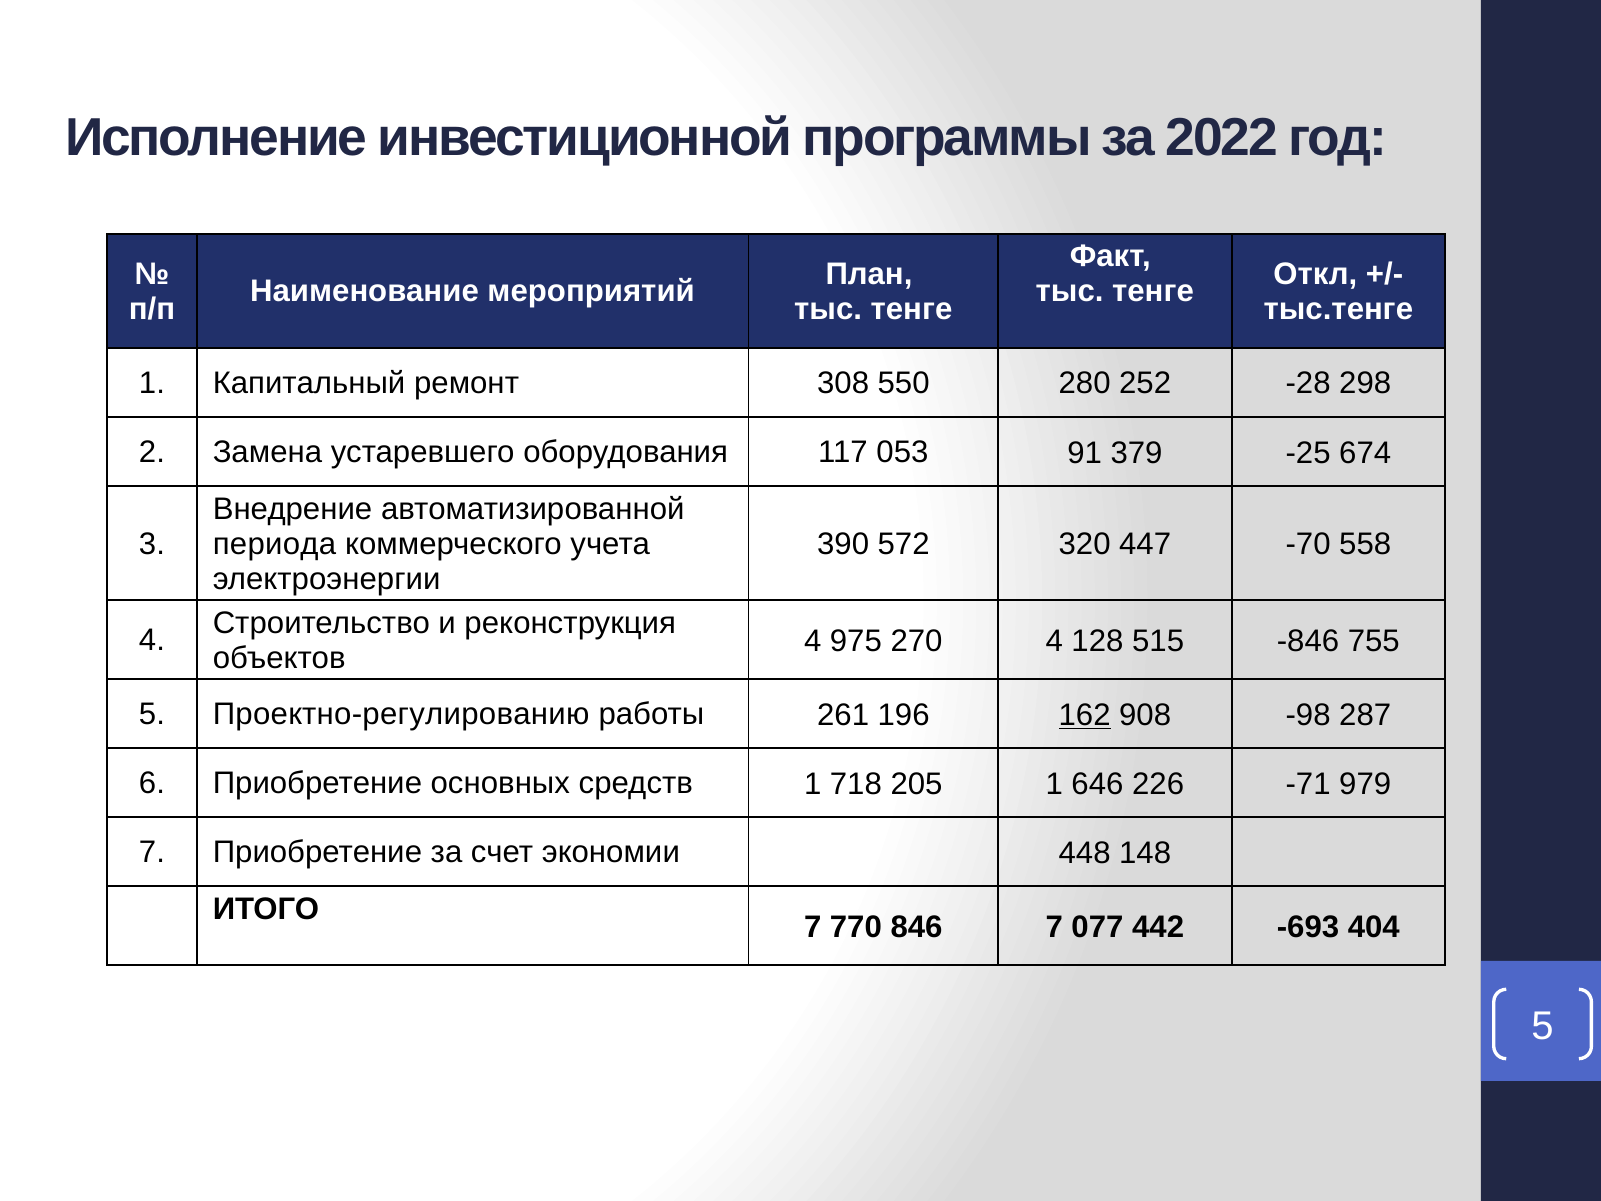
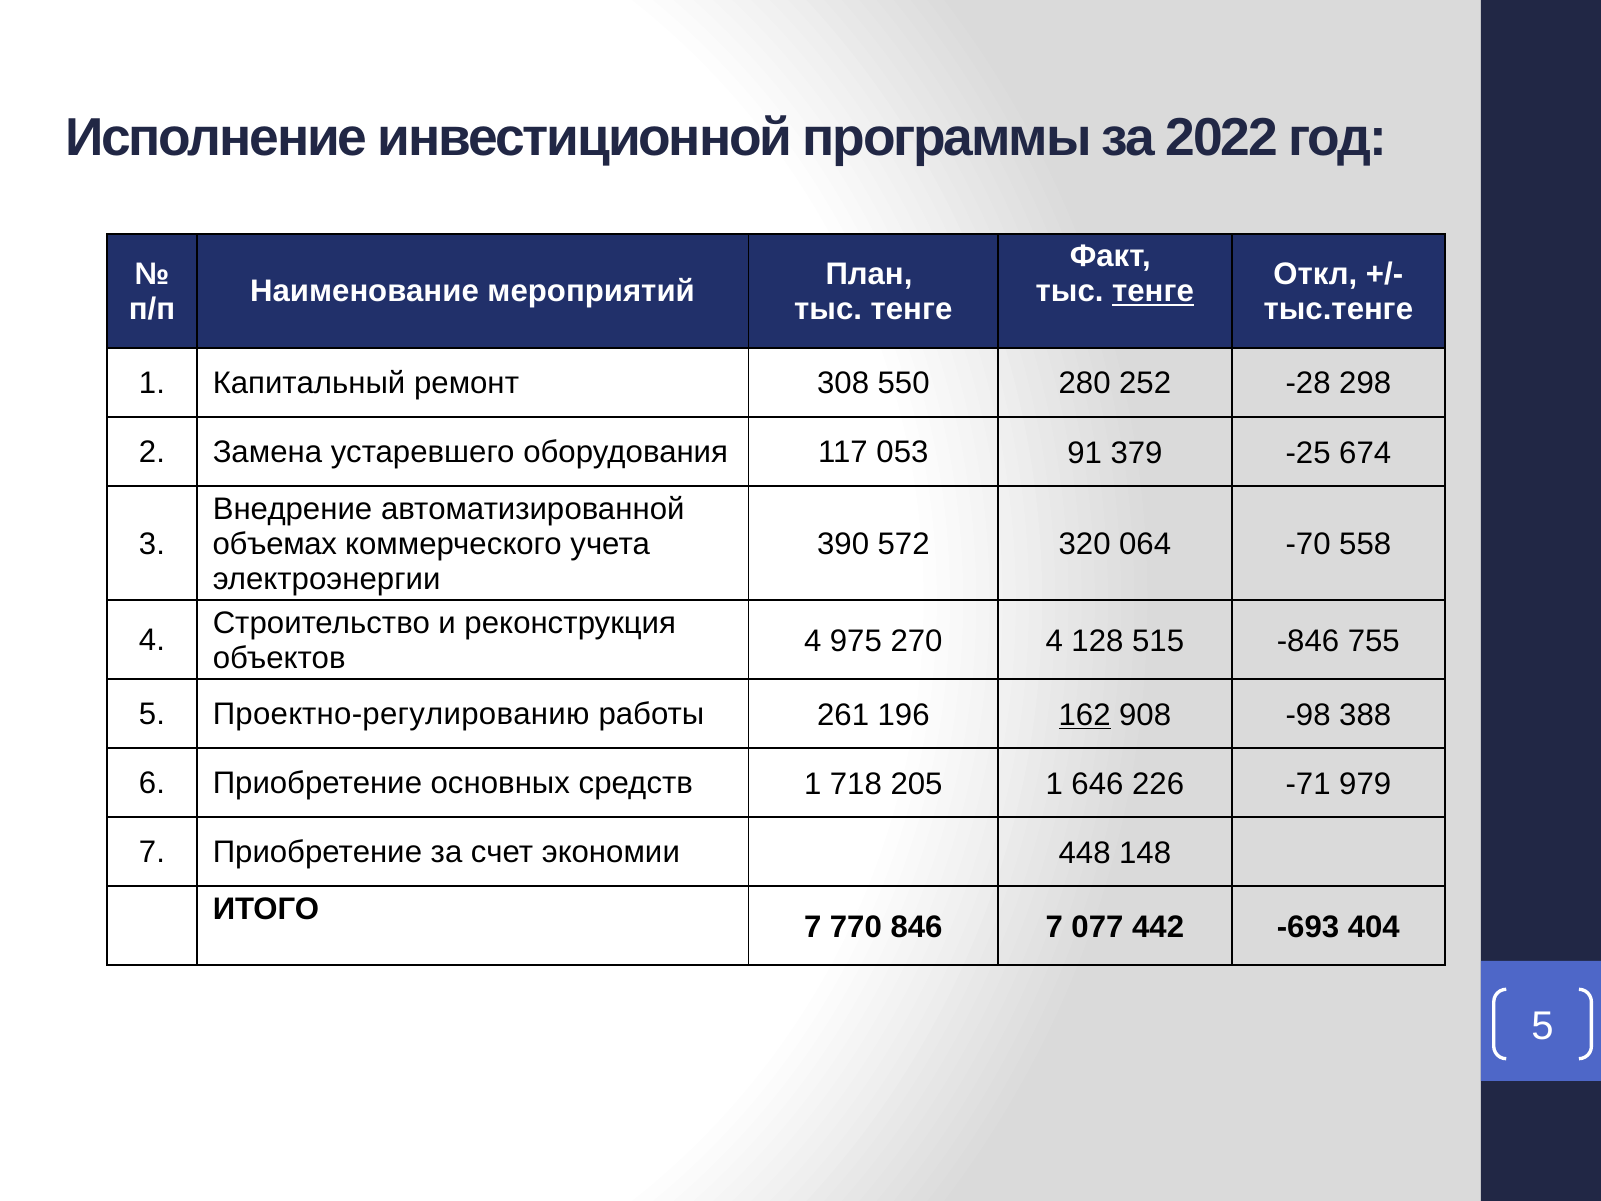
тенге at (1153, 292) underline: none -> present
периода: периода -> объемах
447: 447 -> 064
287: 287 -> 388
